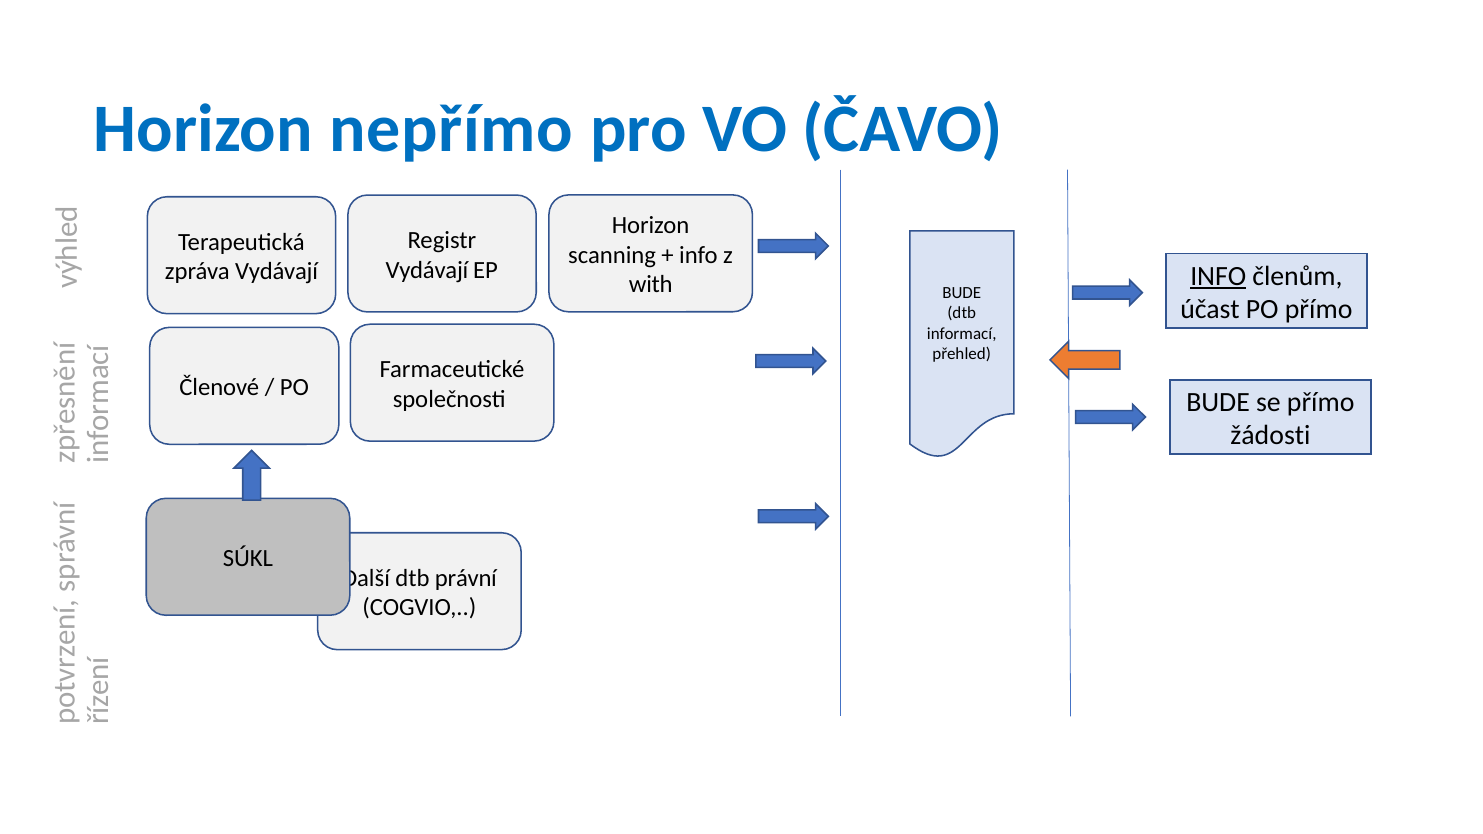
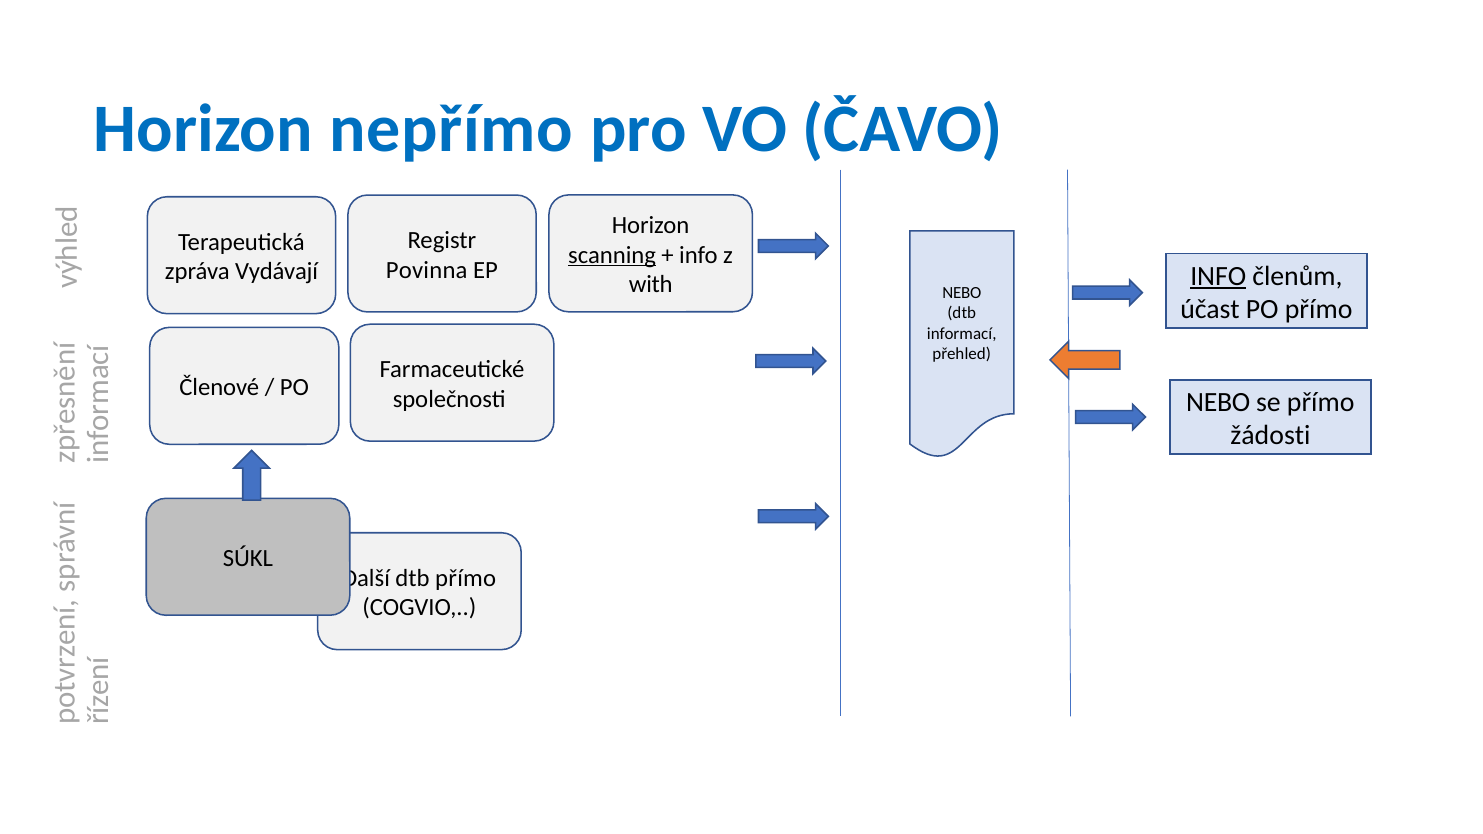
scanning underline: none -> present
Vydávají at (427, 270): Vydávají -> Povinna
BUDE at (962, 293): BUDE -> NEBO
BUDE at (1218, 402): BUDE -> NEBO
dtb právní: právní -> přímo
